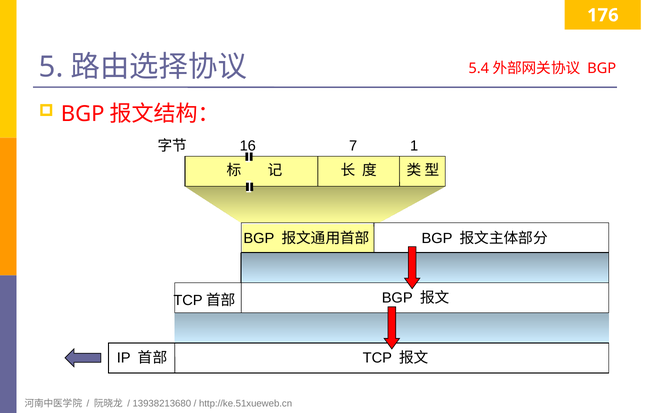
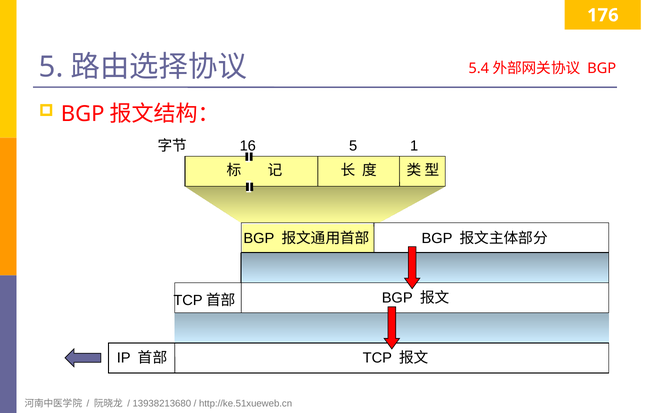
7 at (353, 146): 7 -> 5
